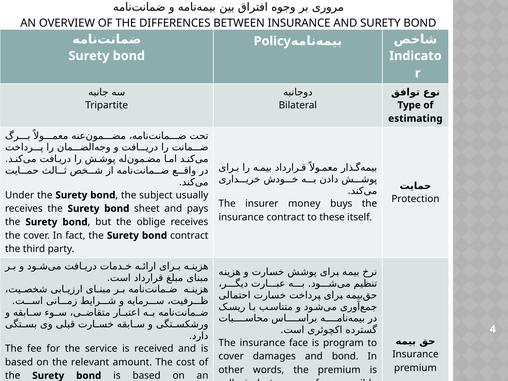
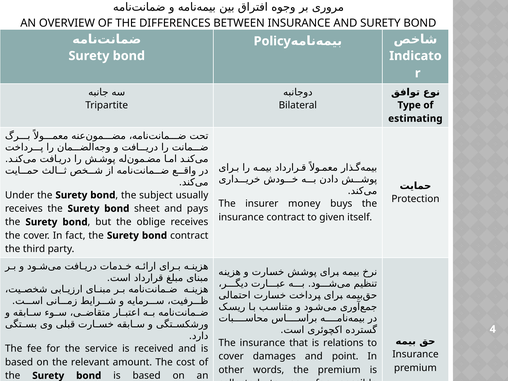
these: these -> given
face: face -> that
program: program -> relations
and bond: bond -> point
